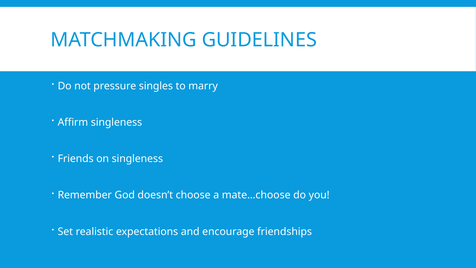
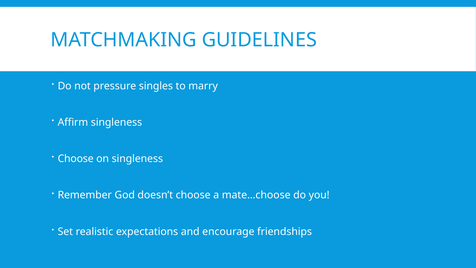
Friends at (76, 159): Friends -> Choose
